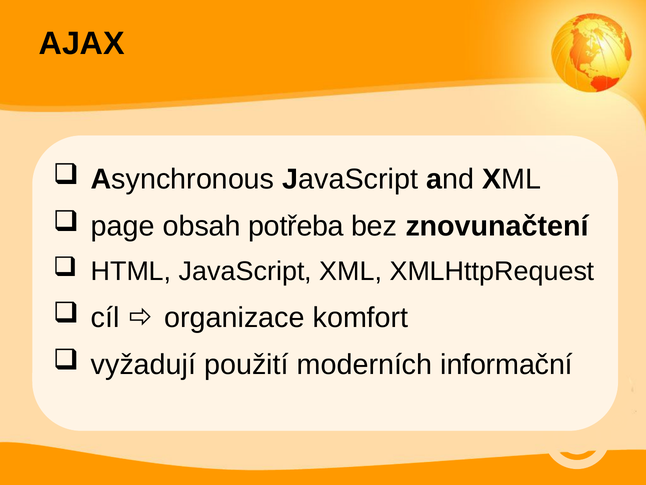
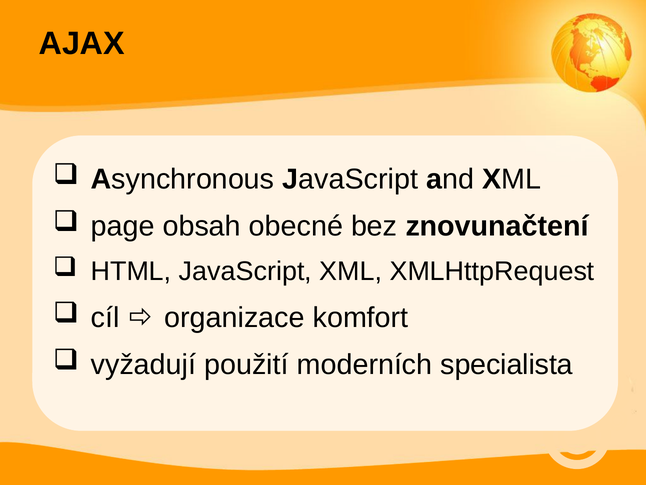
potřeba: potřeba -> obecné
informační: informační -> specialista
